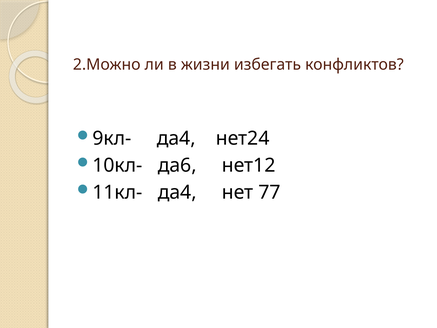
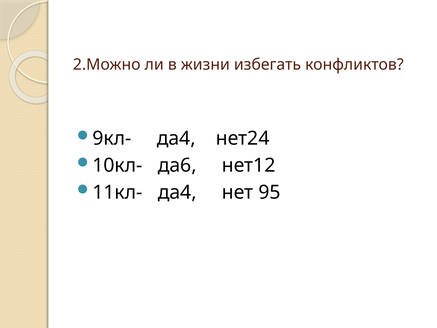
77: 77 -> 95
